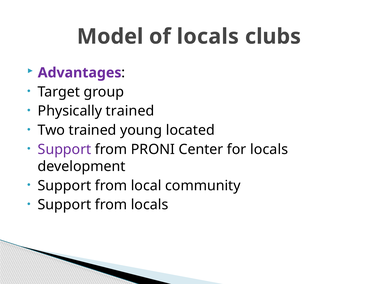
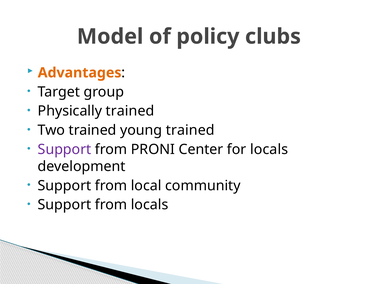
of locals: locals -> policy
Advantages colour: purple -> orange
young located: located -> trained
